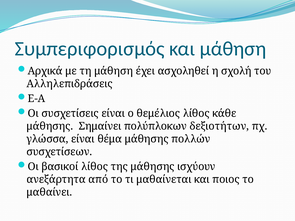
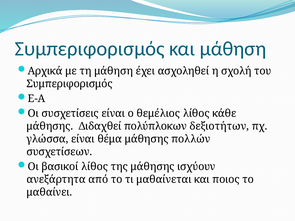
Αλληλεπιδράσεις at (70, 84): Αλληλεπιδράσεις -> Συμπεριφορισμός
Σημαίνει: Σημαίνει -> Διδαχθεί
